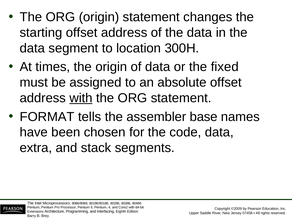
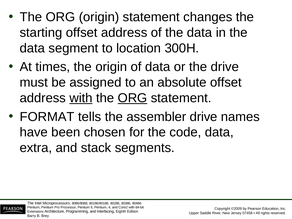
the fixed: fixed -> drive
ORG at (133, 98) underline: none -> present
assembler base: base -> drive
